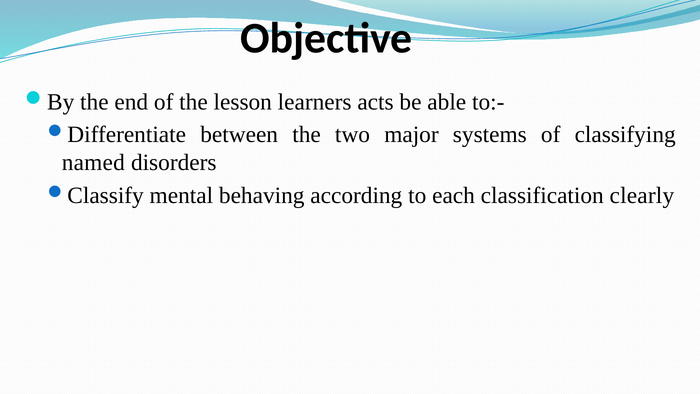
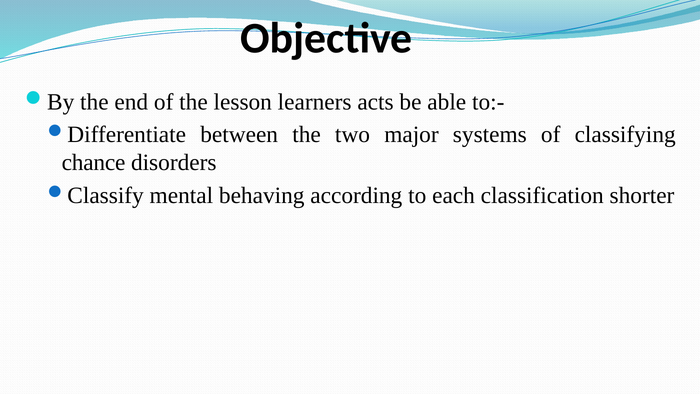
named: named -> chance
clearly: clearly -> shorter
